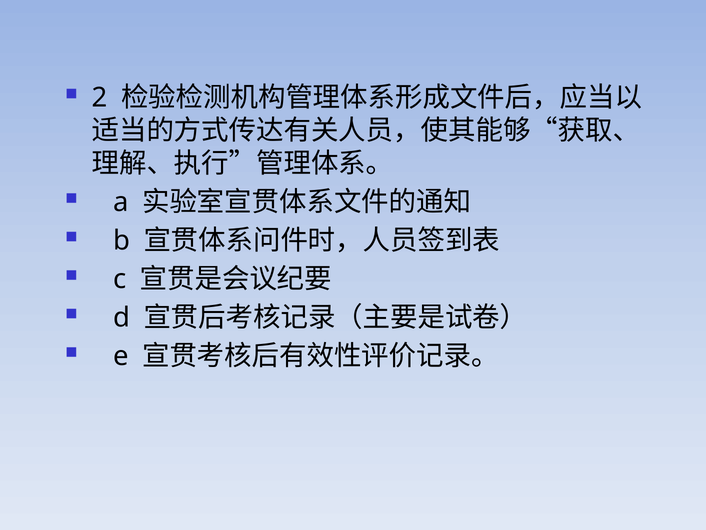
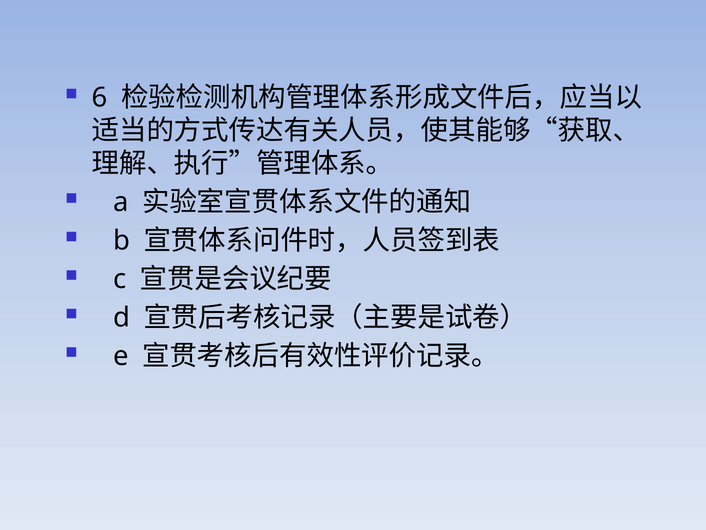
2: 2 -> 6
